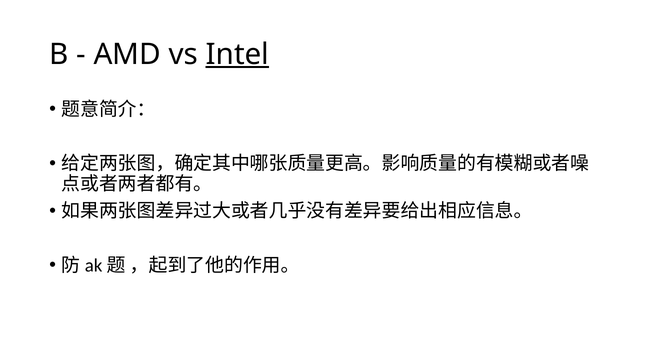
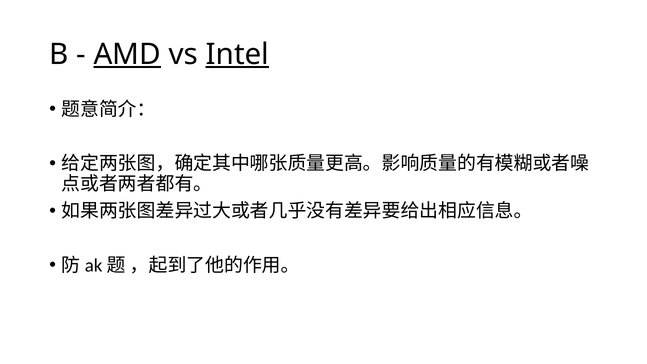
AMD underline: none -> present
